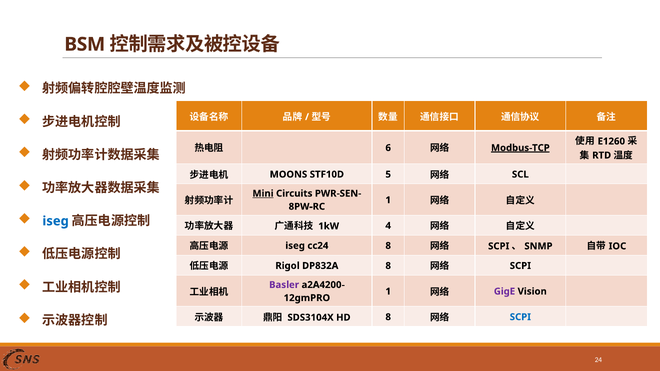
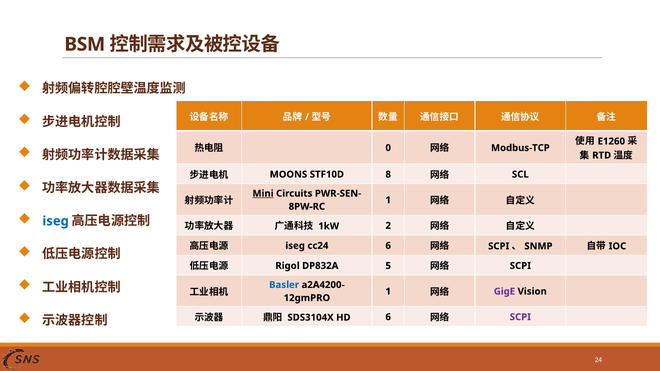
6: 6 -> 0
Modbus-TCP underline: present -> none
5: 5 -> 8
4: 4 -> 2
cc24 8: 8 -> 6
DP832A 8: 8 -> 5
Basler colour: purple -> blue
HD 8: 8 -> 6
SCPI at (520, 317) colour: blue -> purple
